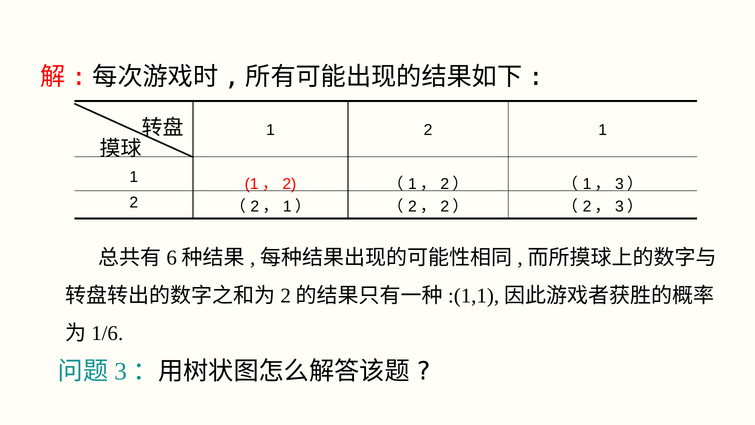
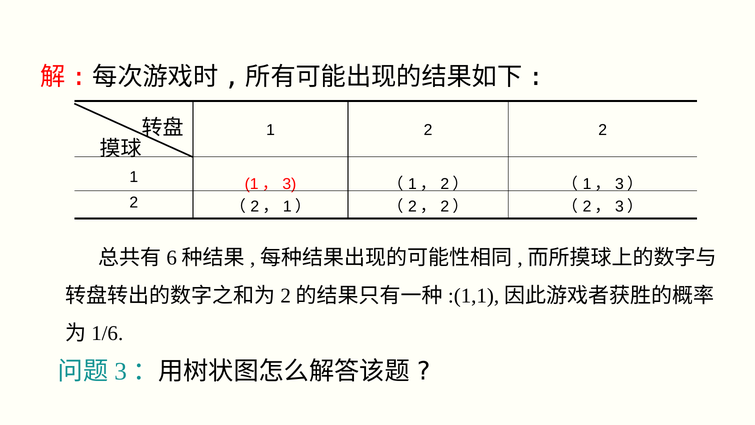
2 1: 1 -> 2
2 at (289, 184): 2 -> 3
